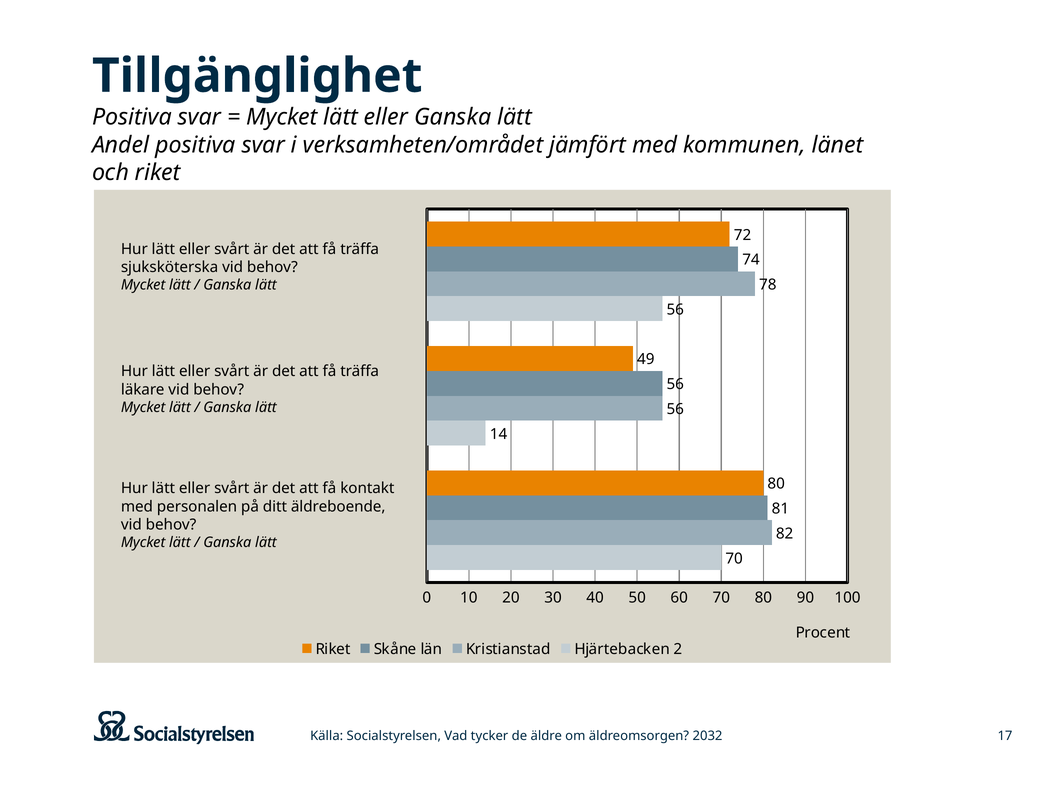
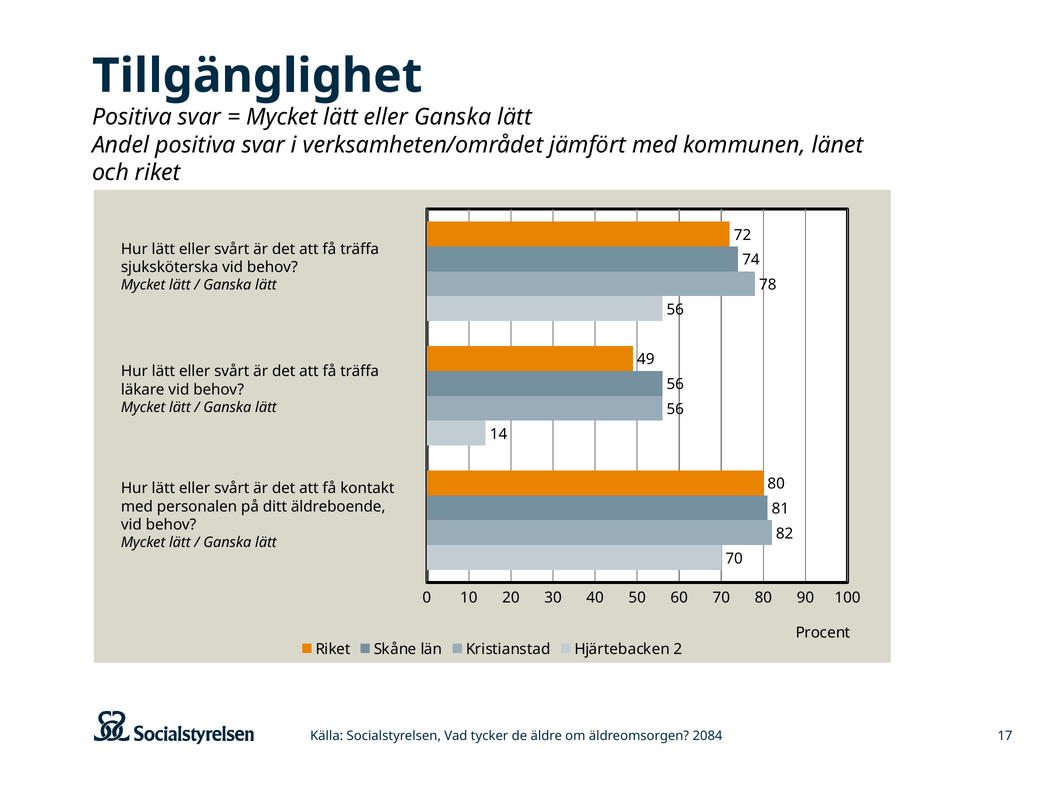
2032: 2032 -> 2084
